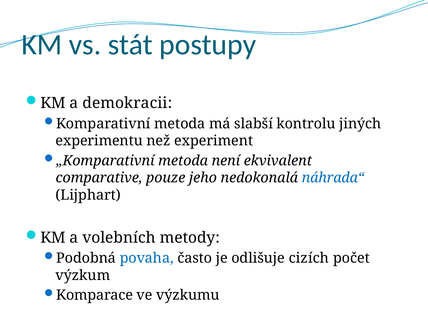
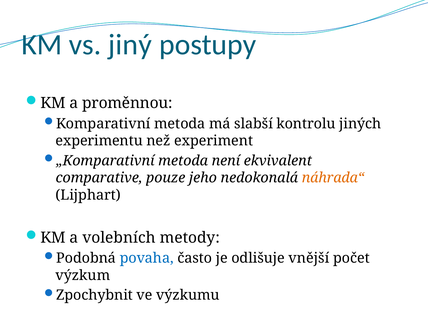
stát: stát -> jiný
demokracii: demokracii -> proměnnou
náhrada“ colour: blue -> orange
cizích: cizích -> vnější
Komparace: Komparace -> Zpochybnit
